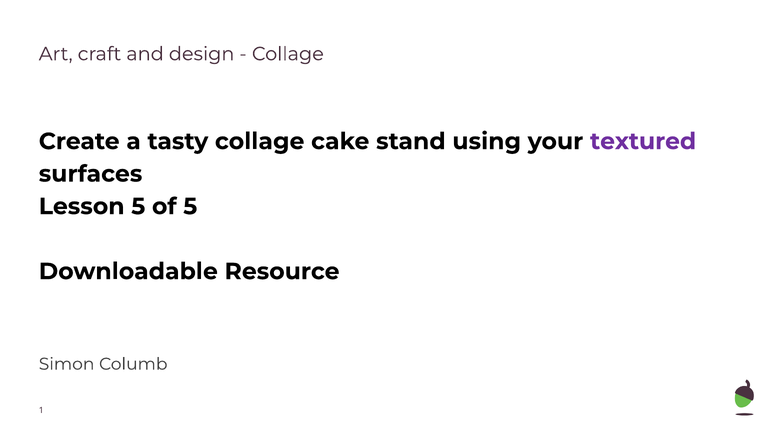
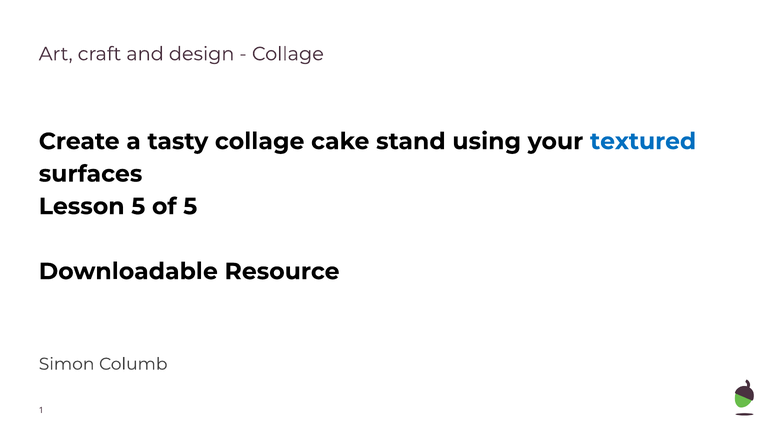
textured colour: purple -> blue
